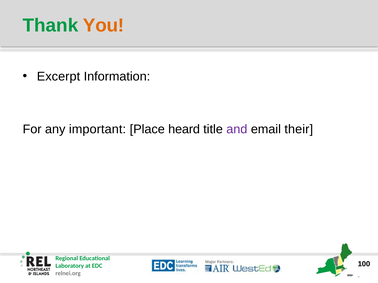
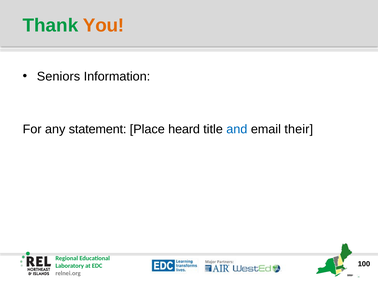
Excerpt: Excerpt -> Seniors
important: important -> statement
and colour: purple -> blue
